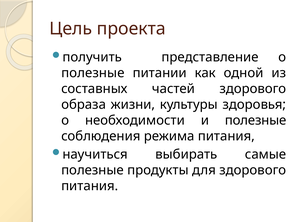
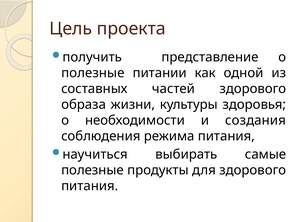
и полезные: полезные -> создания
